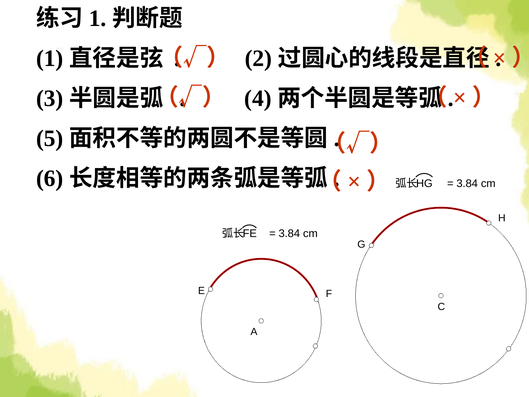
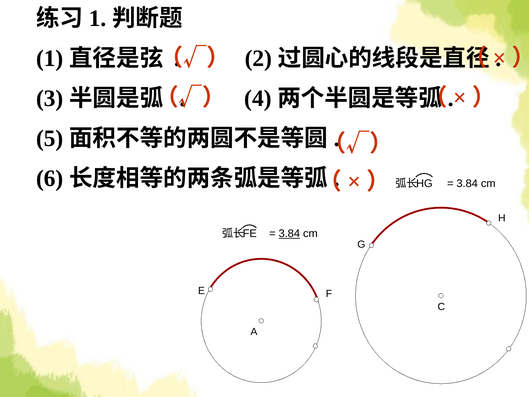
3.84 at (289, 233) underline: none -> present
